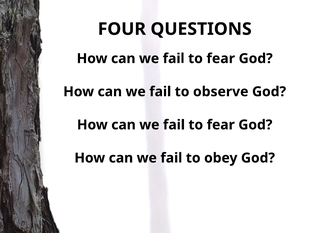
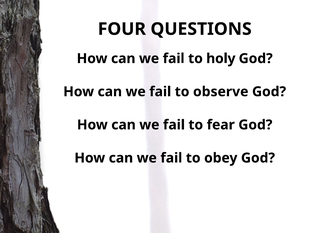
fear at (221, 59): fear -> holy
